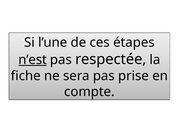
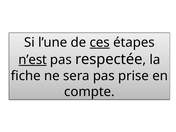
ces underline: none -> present
